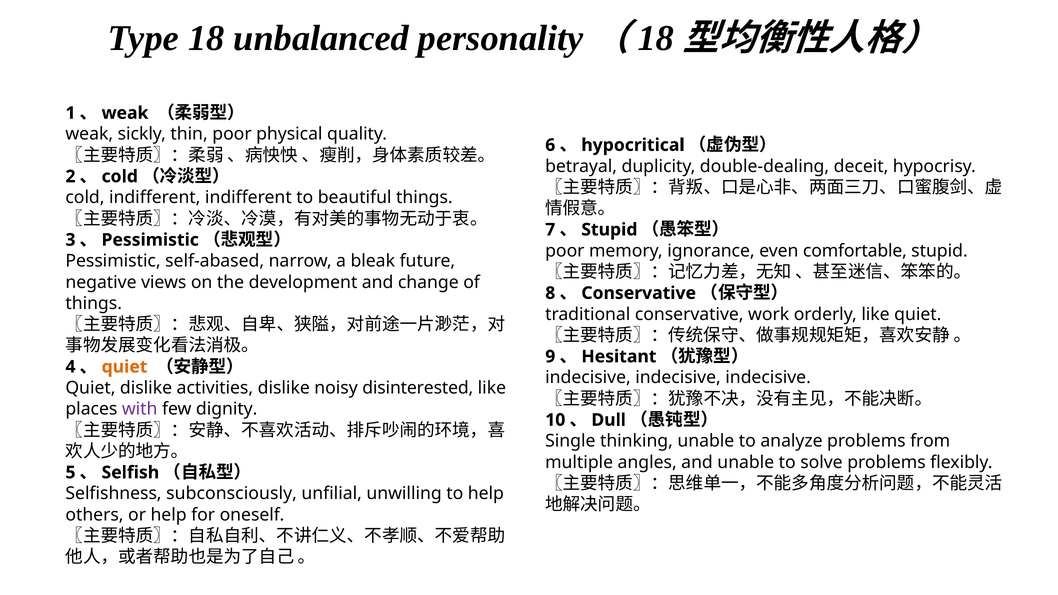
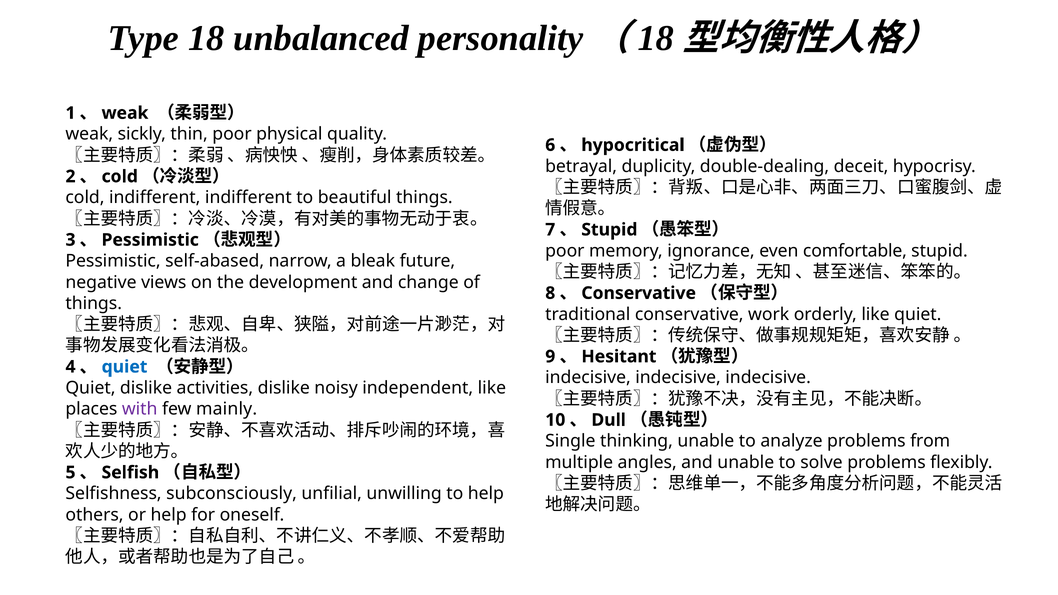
quiet at (124, 367) colour: orange -> blue
disinterested: disinterested -> independent
dignity: dignity -> mainly
